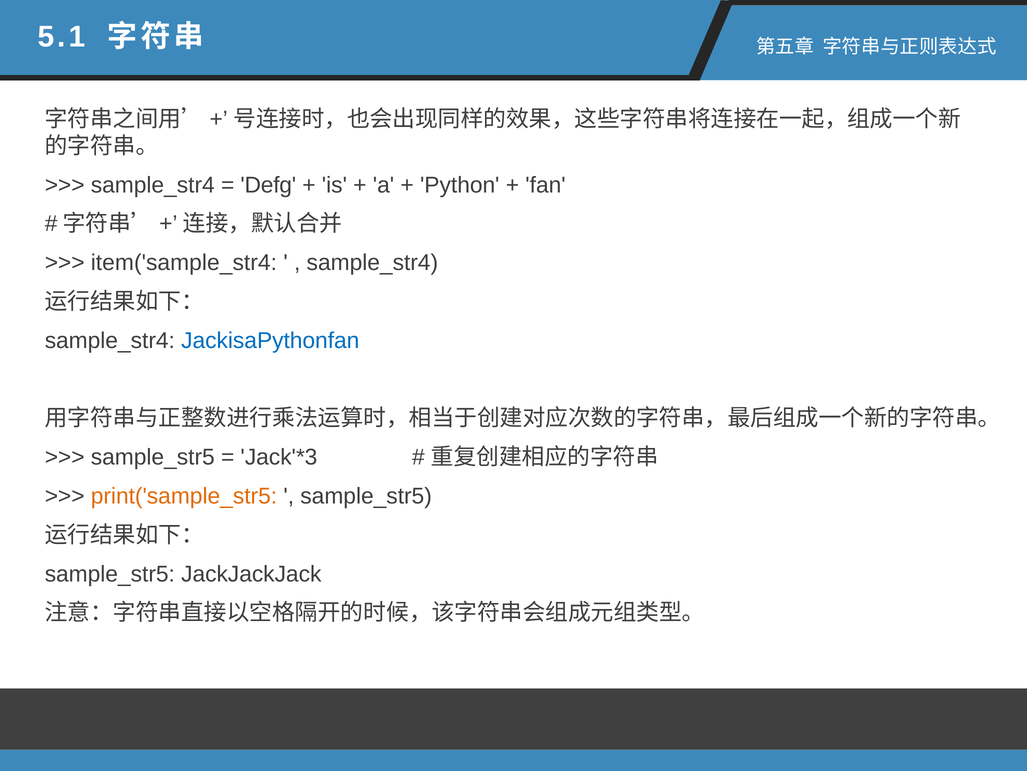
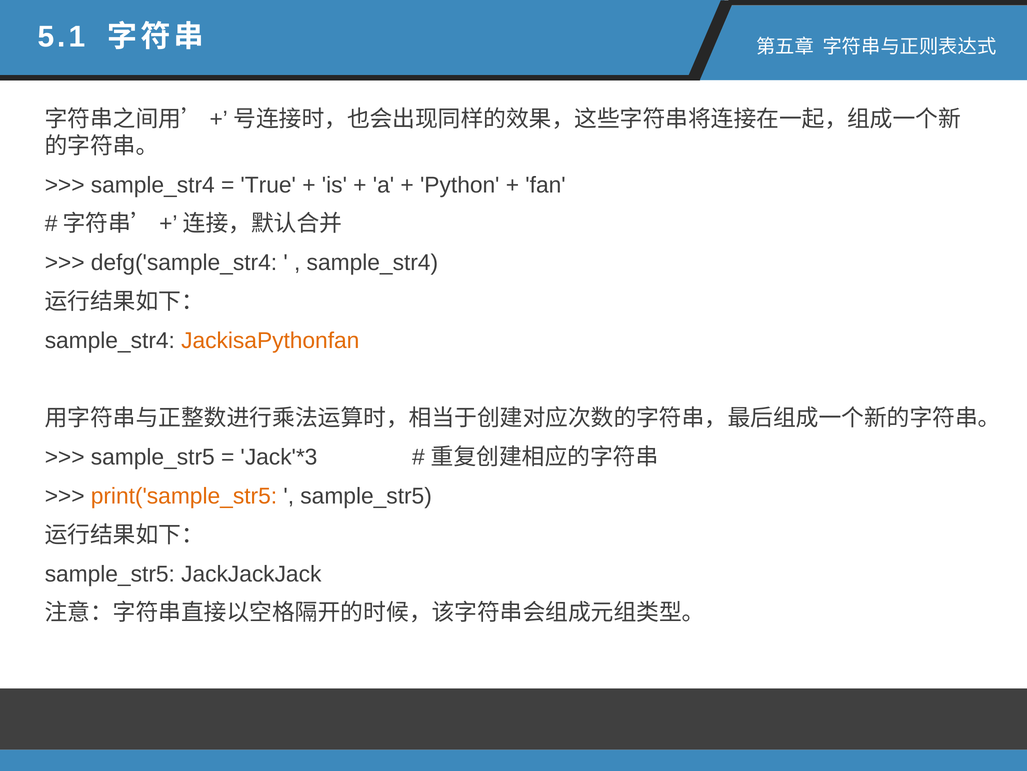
Defg: Defg -> True
item('sample_str4: item('sample_str4 -> defg('sample_str4
JackisaPythonfan colour: blue -> orange
